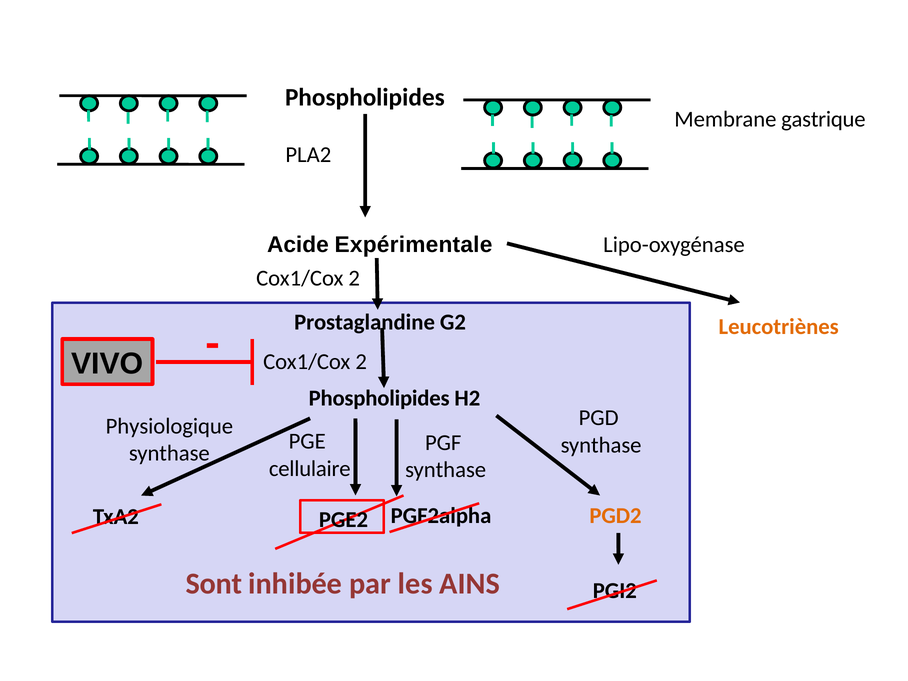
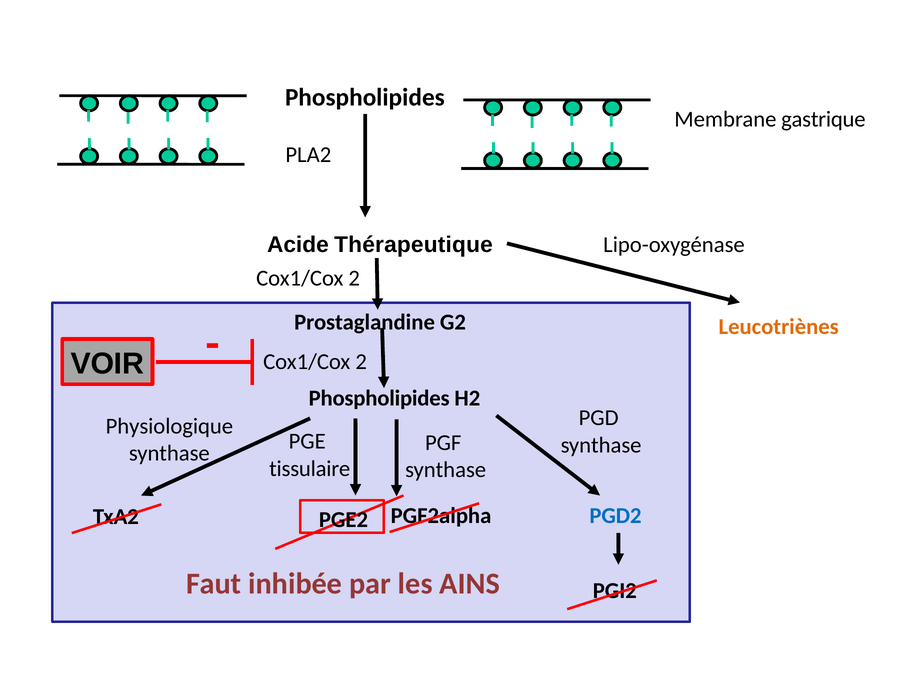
Expérimentale: Expérimentale -> Thérapeutique
VIVO: VIVO -> VOIR
cellulaire: cellulaire -> tissulaire
PGD2 colour: orange -> blue
Sont: Sont -> Faut
